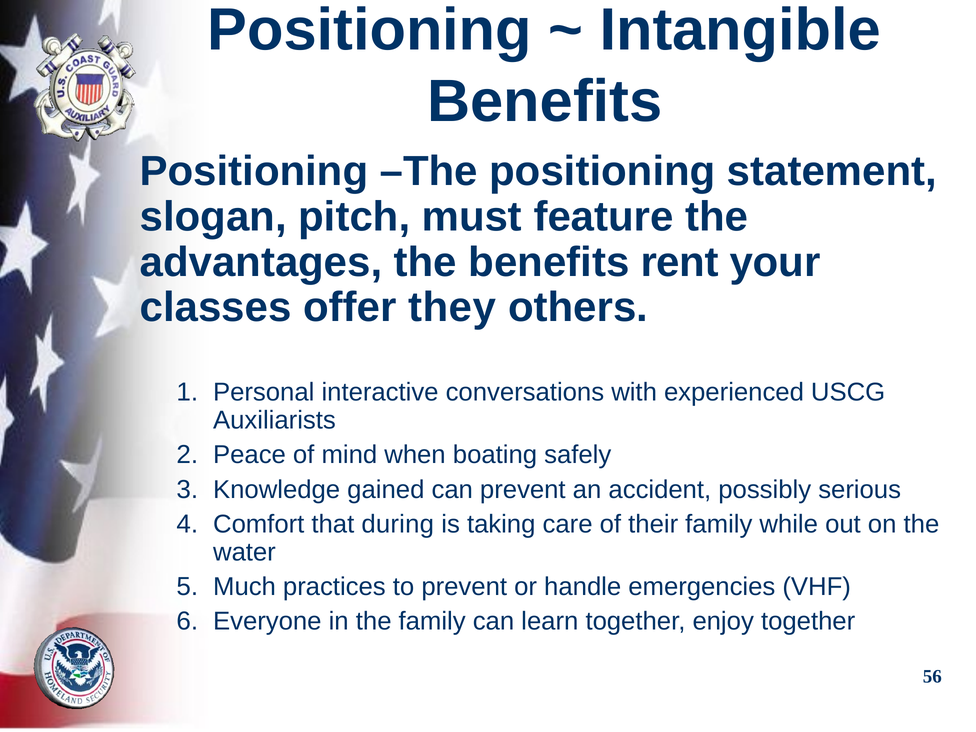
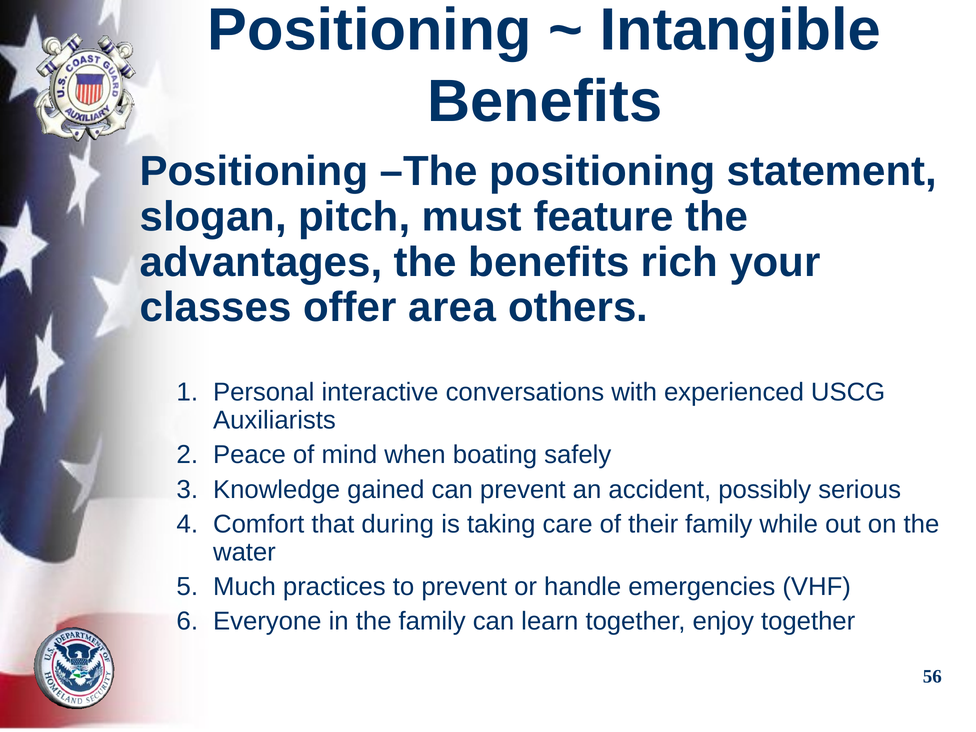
rent: rent -> rich
they: they -> area
